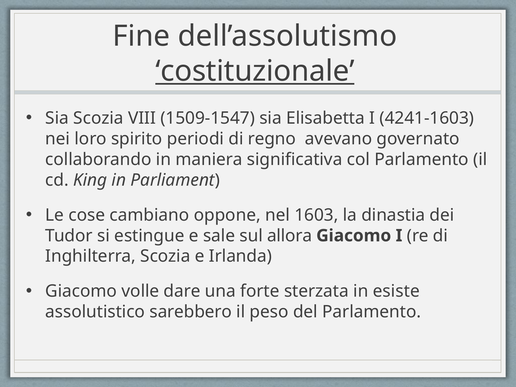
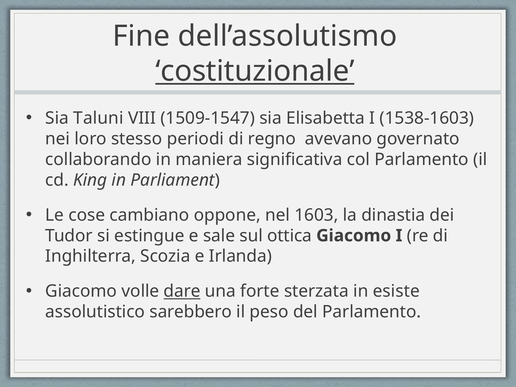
Sia Scozia: Scozia -> Taluni
4241-1603: 4241-1603 -> 1538-1603
spirito: spirito -> stesso
allora: allora -> ottica
dare underline: none -> present
